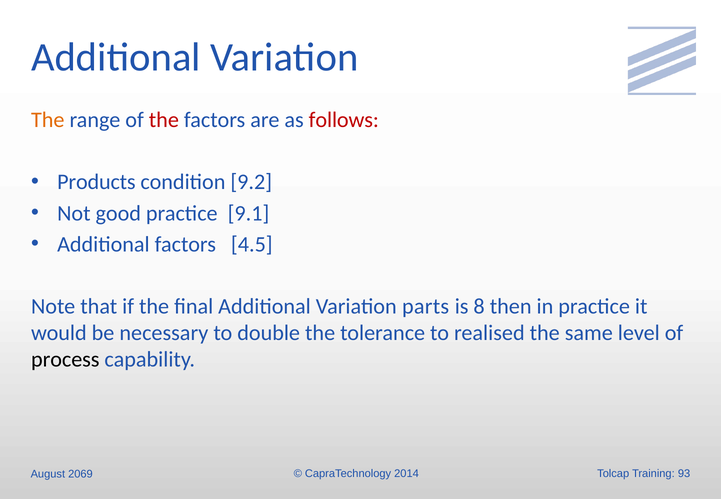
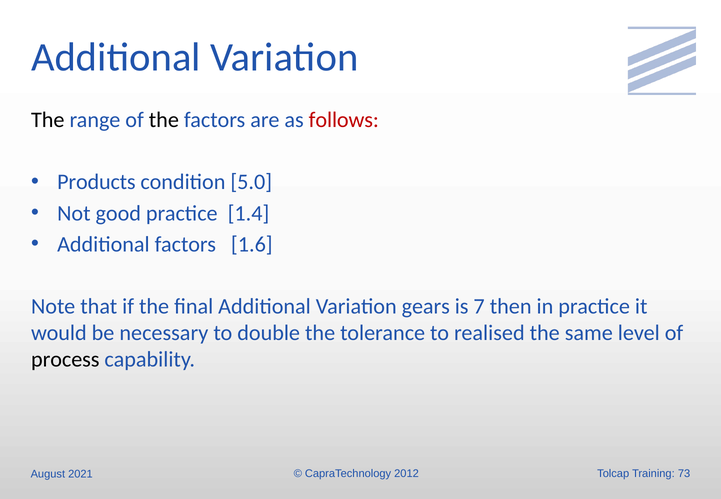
The at (48, 120) colour: orange -> black
the at (164, 120) colour: red -> black
9.2: 9.2 -> 5.0
9.1: 9.1 -> 1.4
4.5: 4.5 -> 1.6
parts: parts -> gears
8: 8 -> 7
2069: 2069 -> 2021
2014: 2014 -> 2012
93: 93 -> 73
